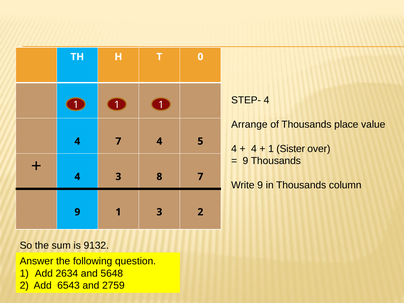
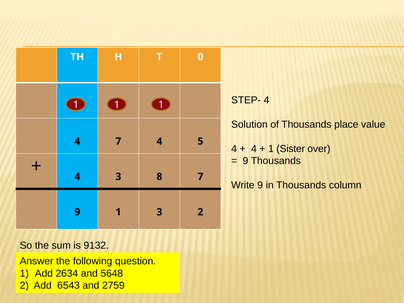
Arrange: Arrange -> Solution
